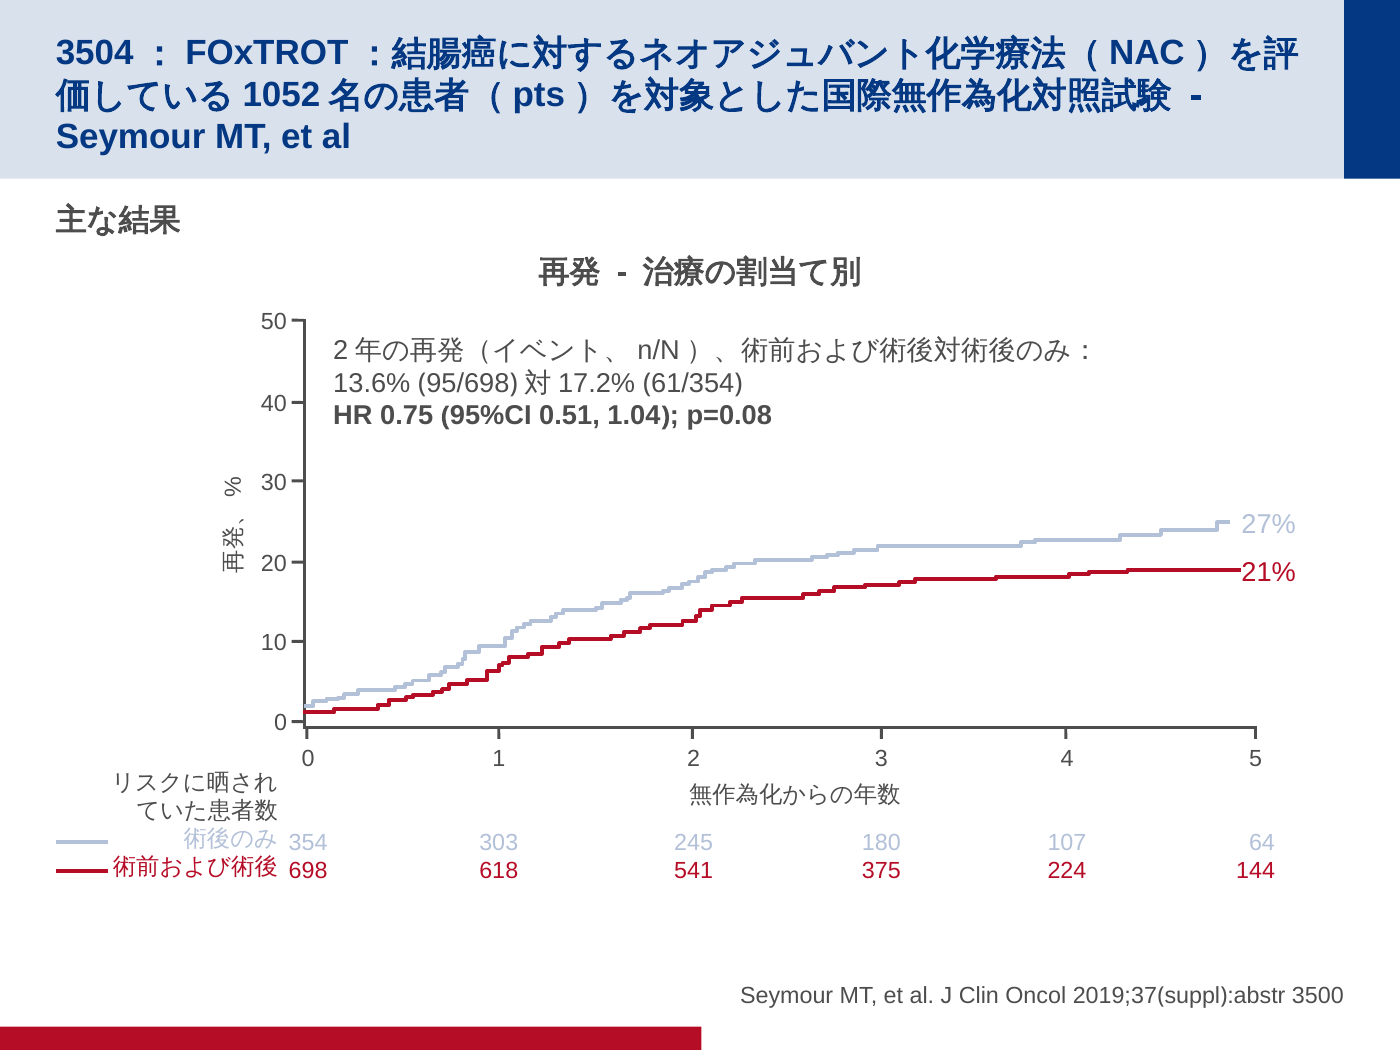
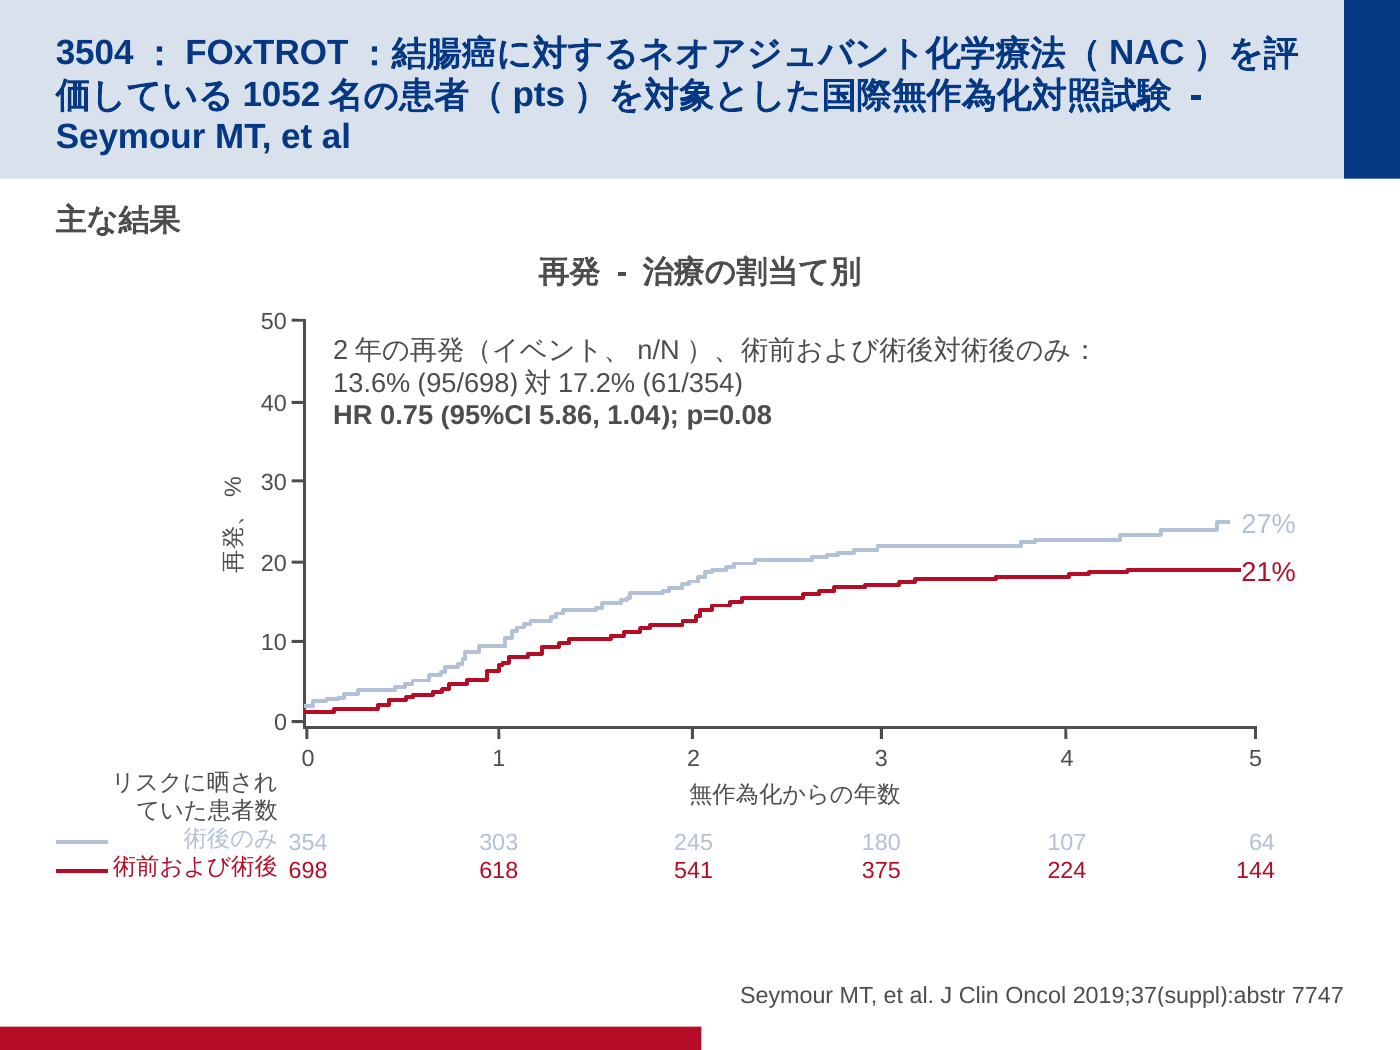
0.51: 0.51 -> 5.86
3500: 3500 -> 7747
